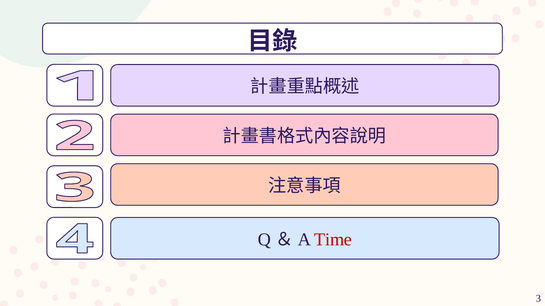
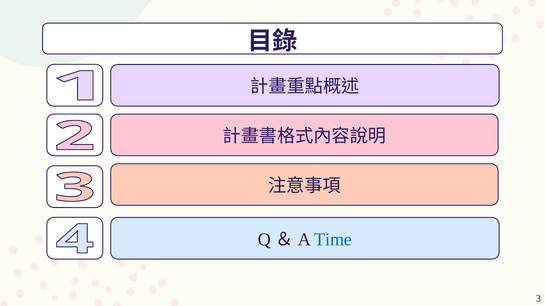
Time colour: red -> blue
